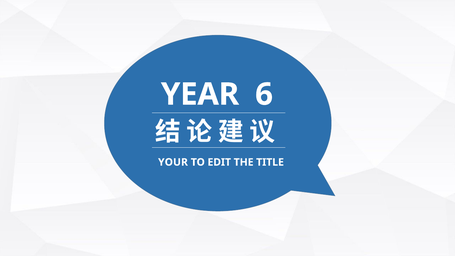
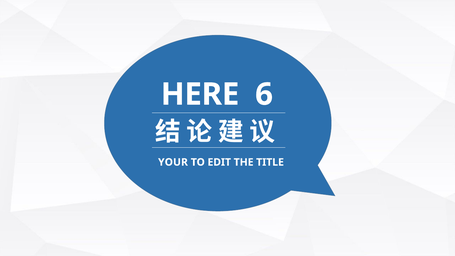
YEAR: YEAR -> HERE
